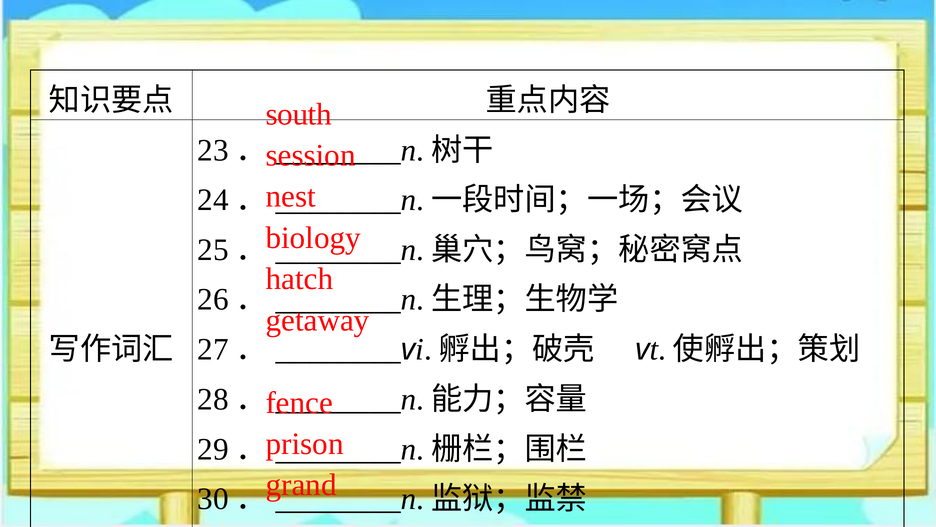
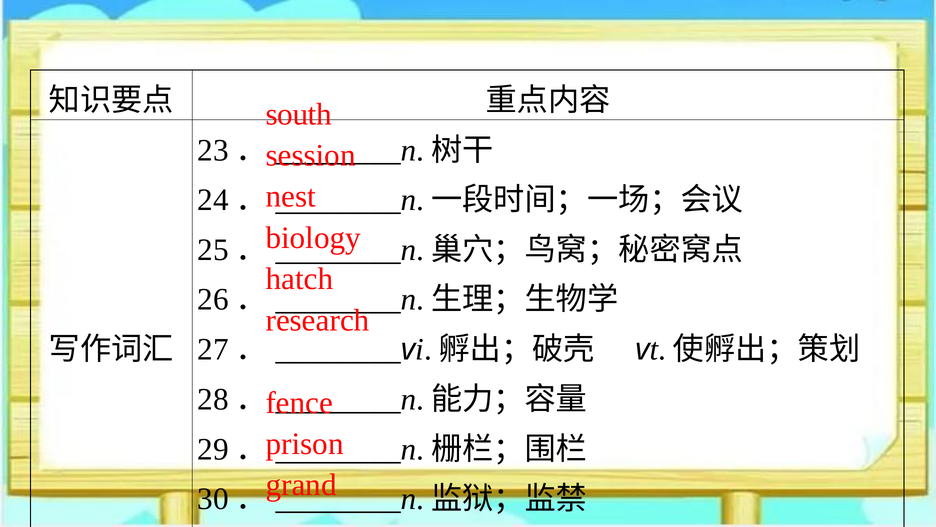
getaway: getaway -> research
